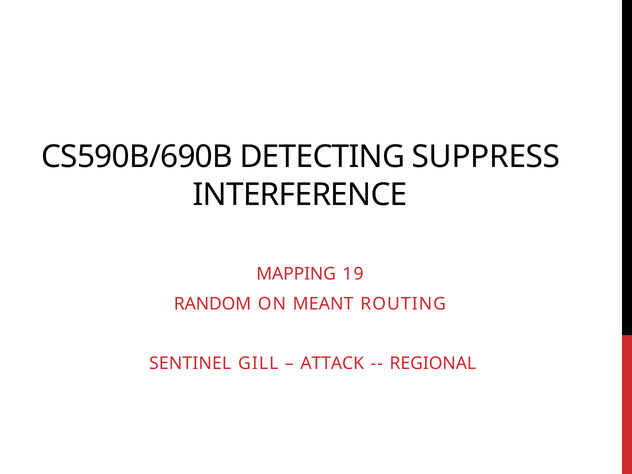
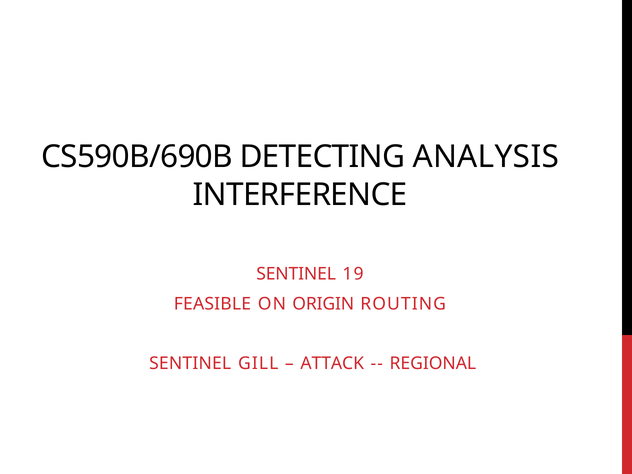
SUPPRESS: SUPPRESS -> ANALYSIS
MAPPING at (296, 274): MAPPING -> SENTINEL
RANDOM: RANDOM -> FEASIBLE
MEANT: MEANT -> ORIGIN
